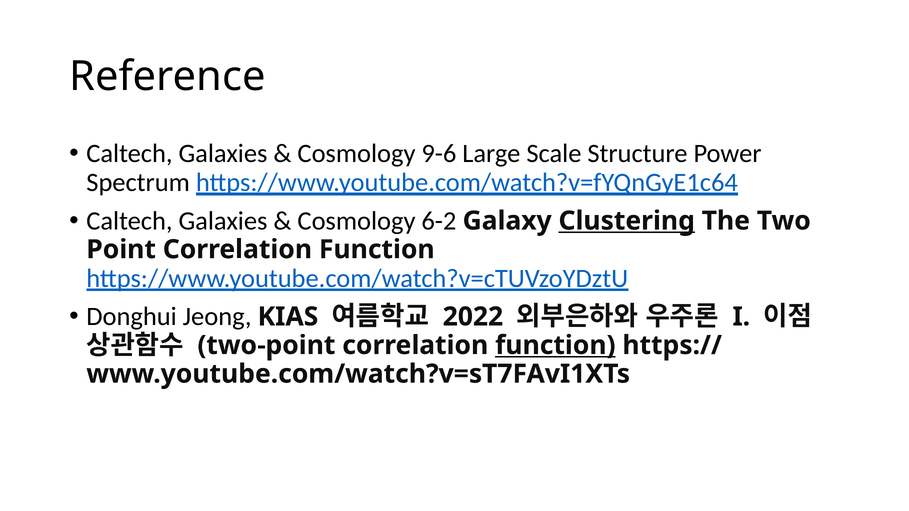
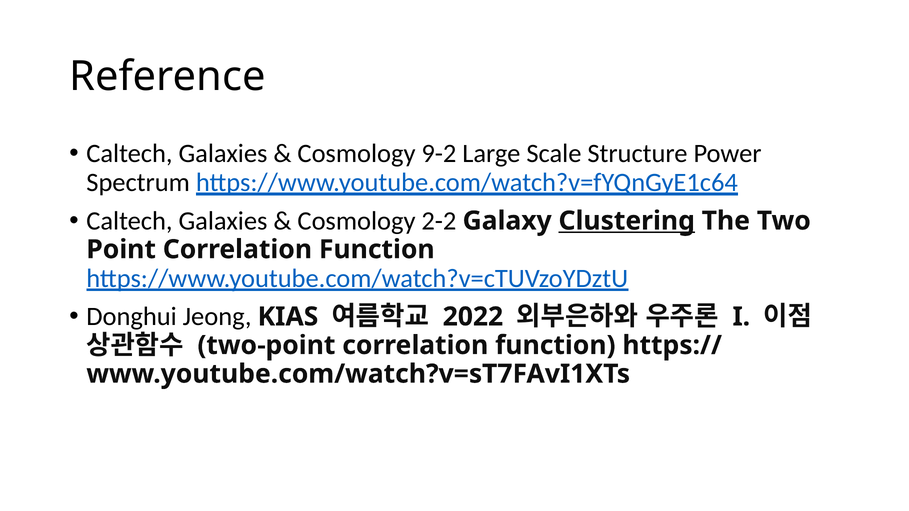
9-6: 9-6 -> 9-2
6-2: 6-2 -> 2-2
function at (555, 345) underline: present -> none
